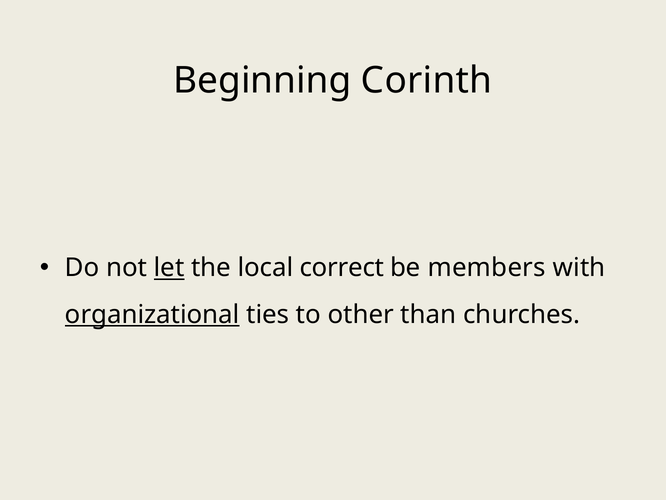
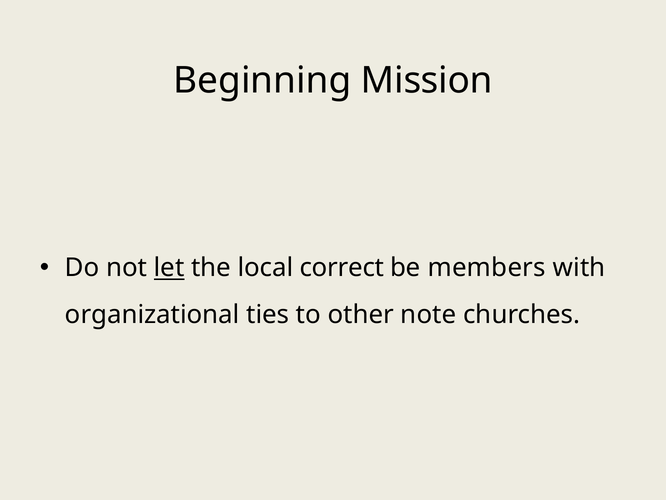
Corinth: Corinth -> Mission
organizational underline: present -> none
than: than -> note
